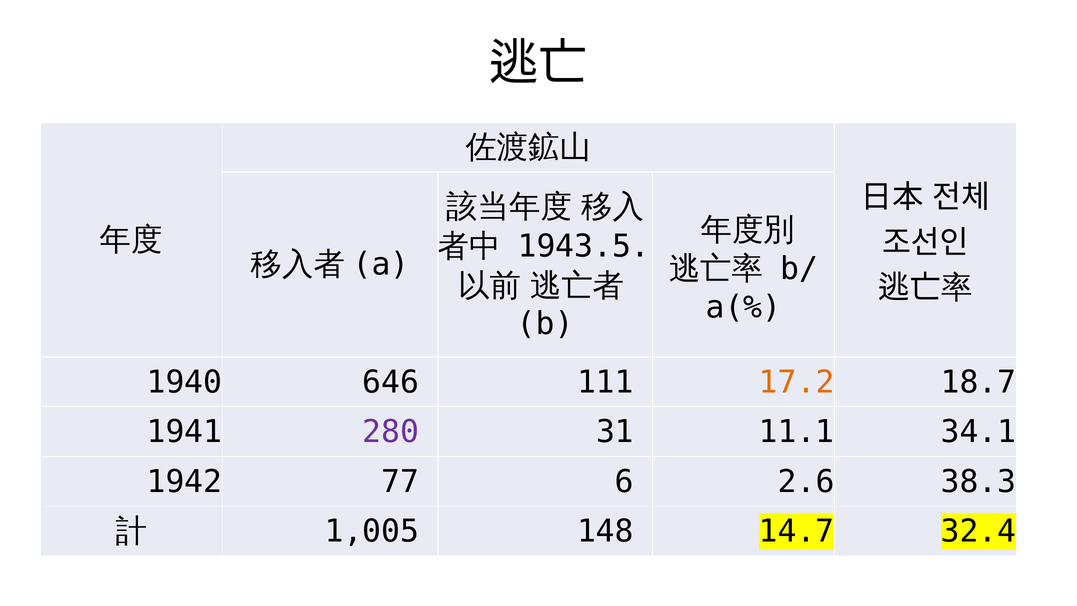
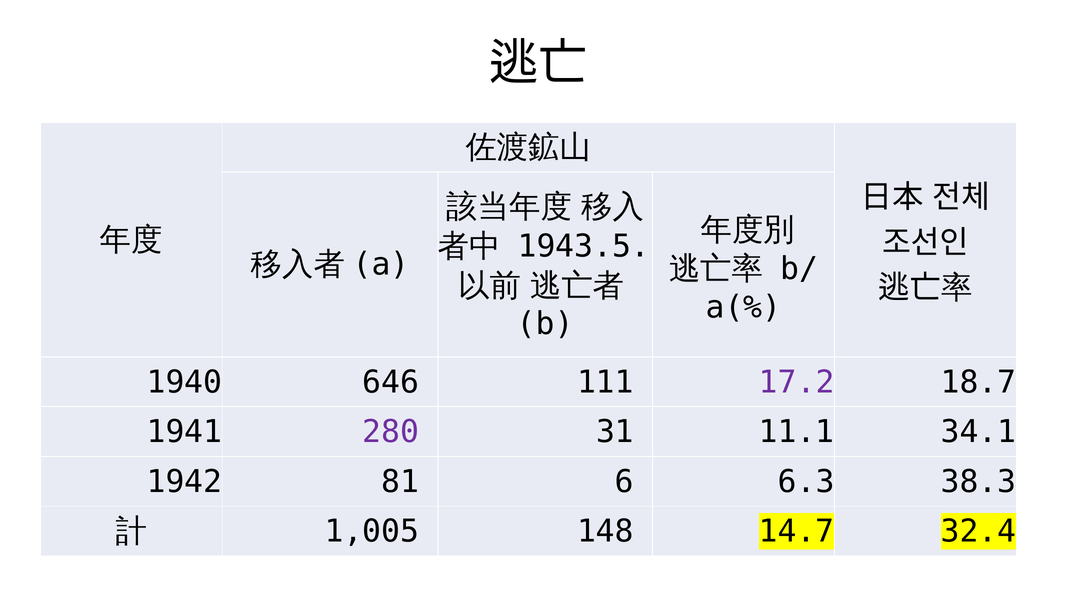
17.2 colour: orange -> purple
77: 77 -> 81
2.6: 2.6 -> 6.3
